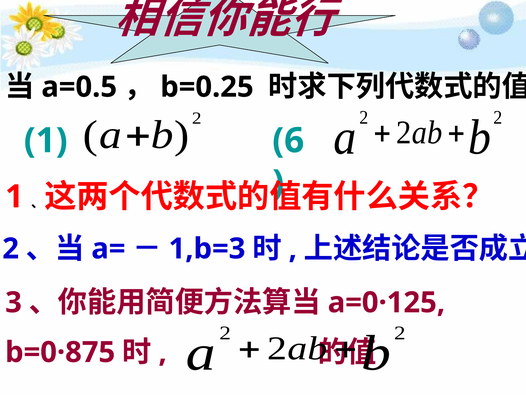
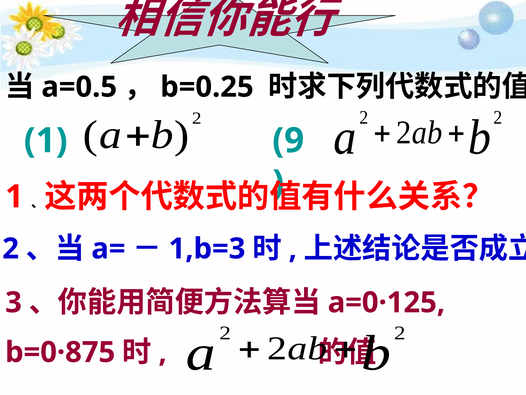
6: 6 -> 9
